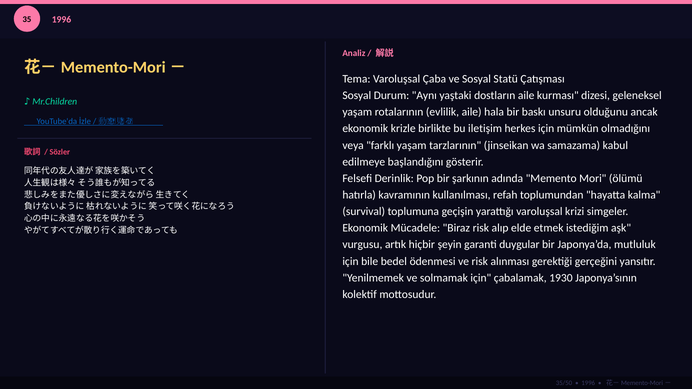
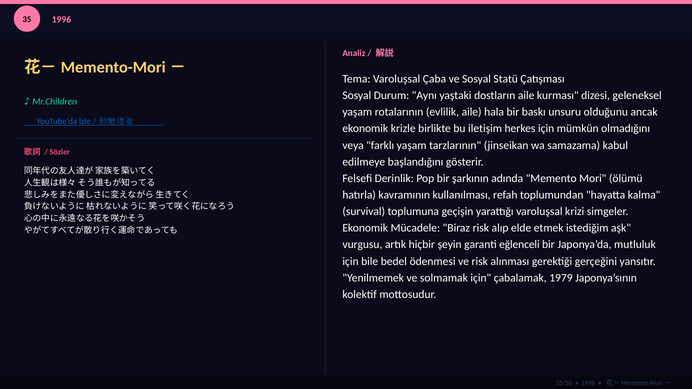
duygular: duygular -> eğlenceli
1930: 1930 -> 1979
